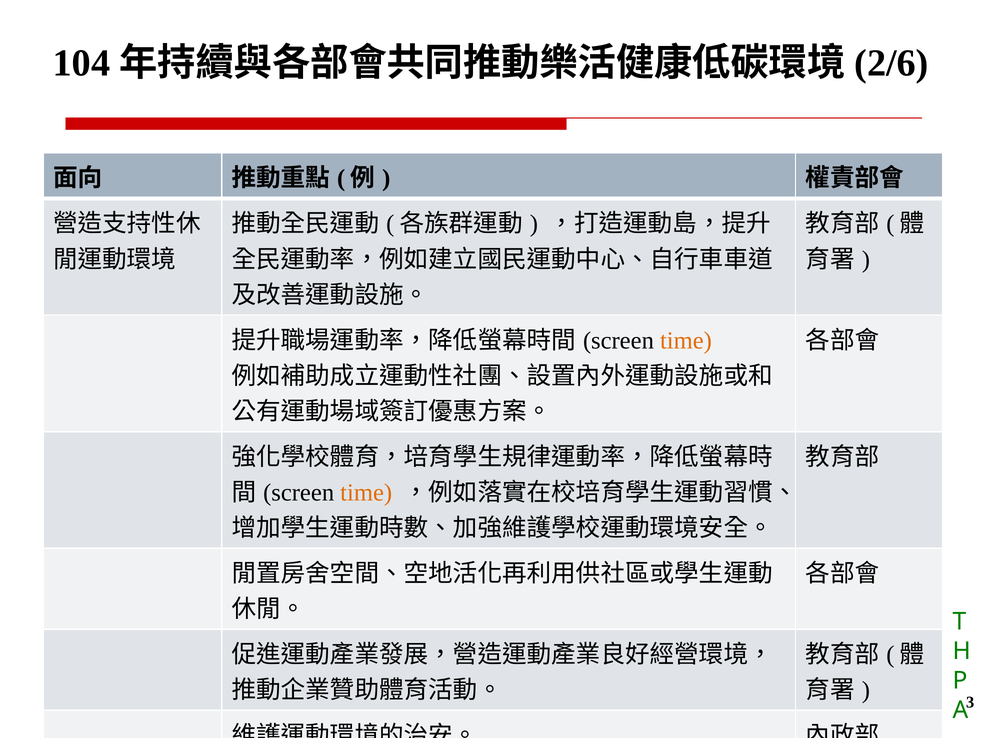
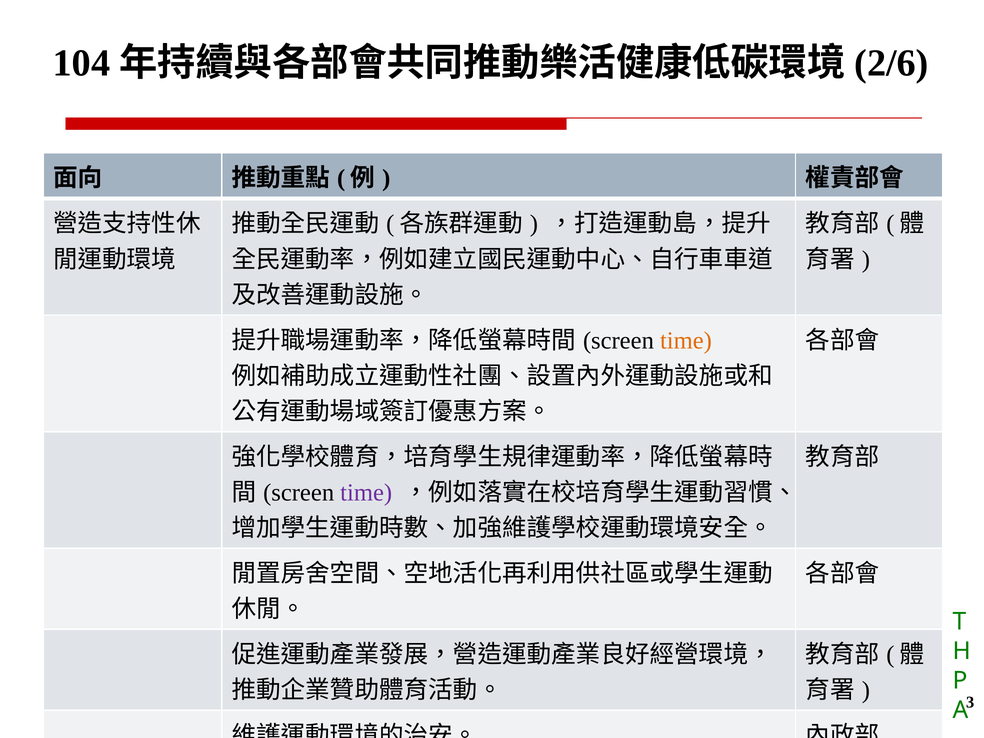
time at (366, 493) colour: orange -> purple
